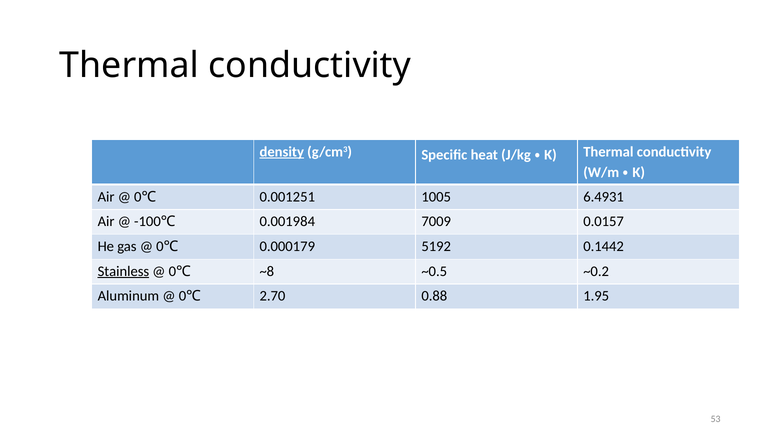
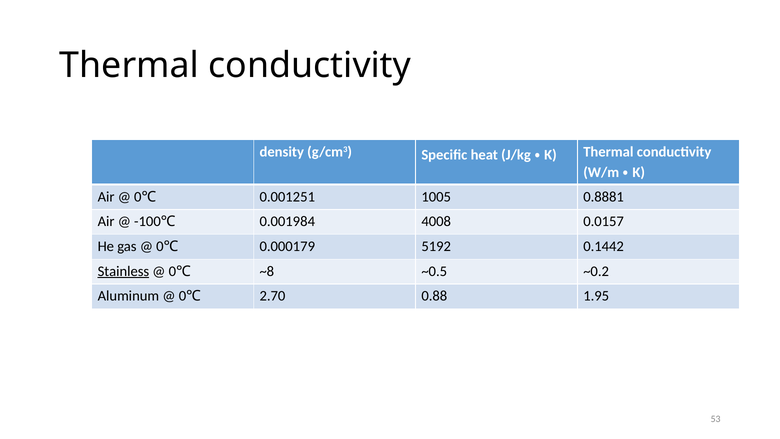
density underline: present -> none
6.4931: 6.4931 -> 0.8881
7009: 7009 -> 4008
